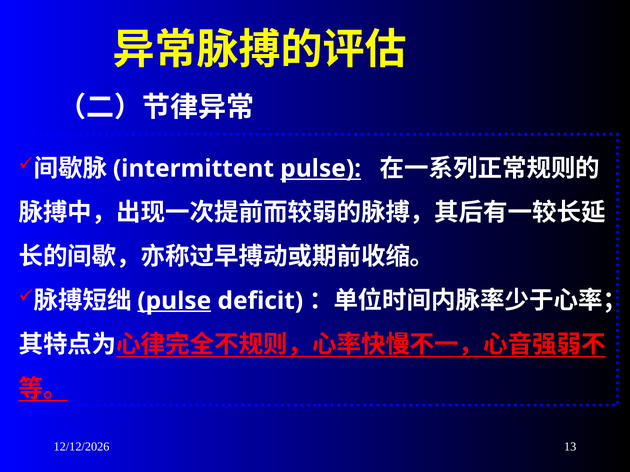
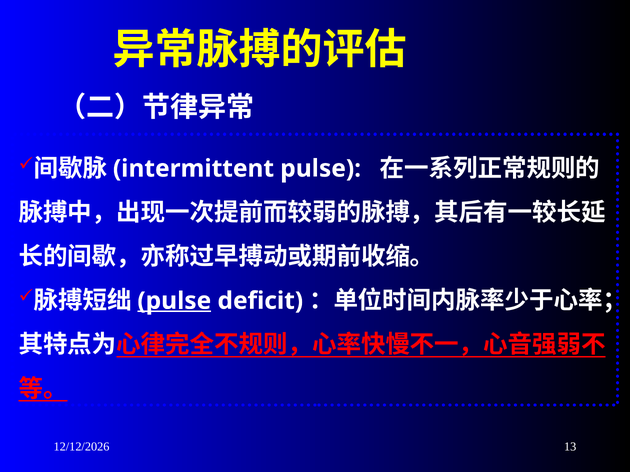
pulse at (321, 169) underline: present -> none
